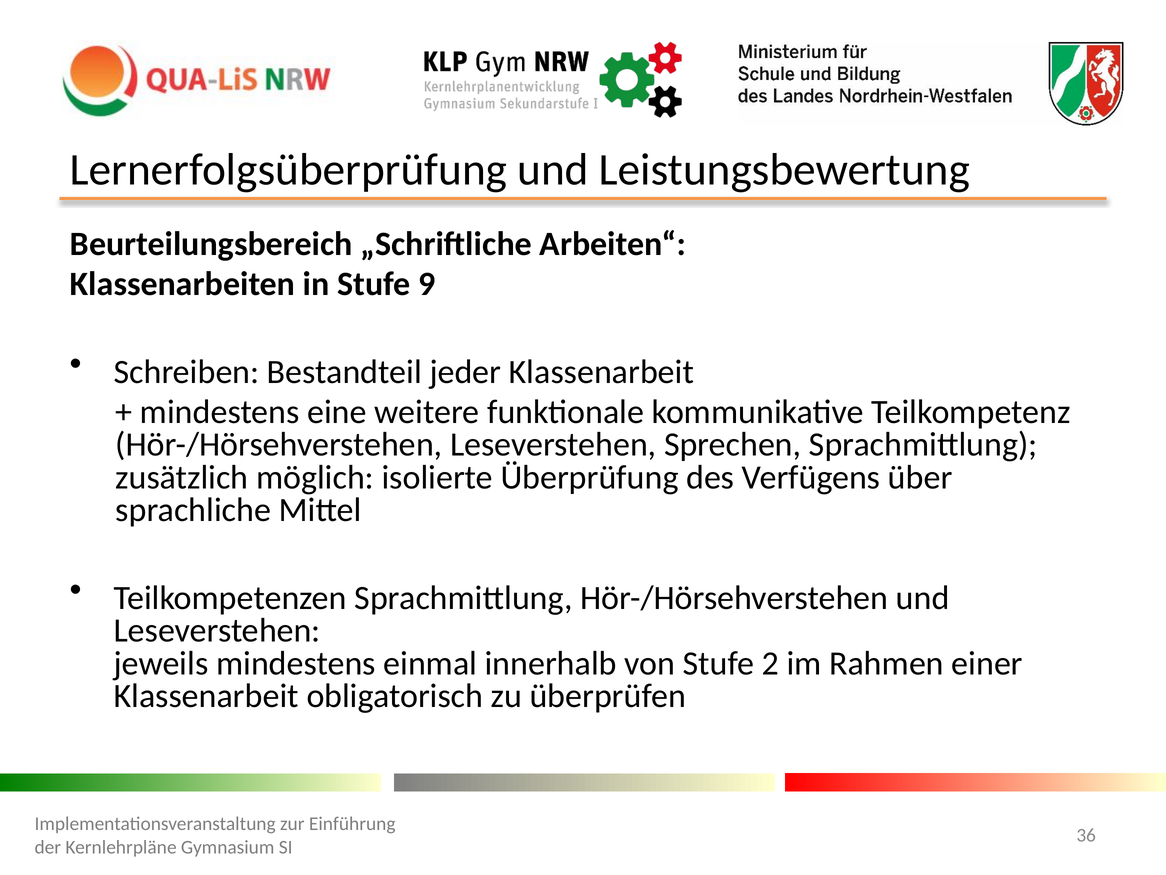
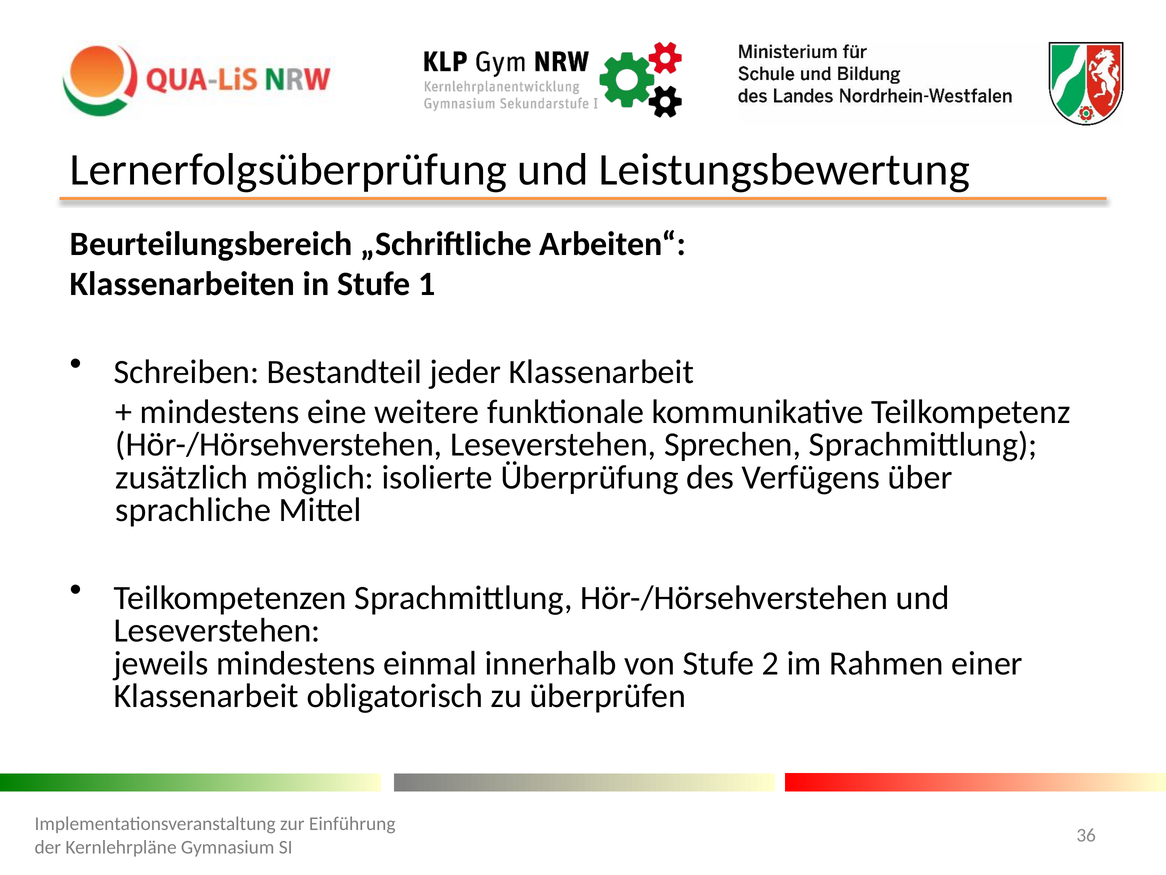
9: 9 -> 1
